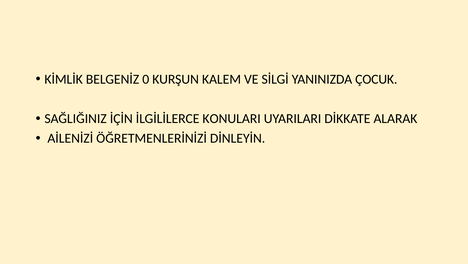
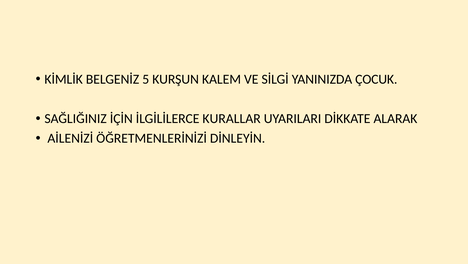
0: 0 -> 5
KONULARI: KONULARI -> KURALLAR
